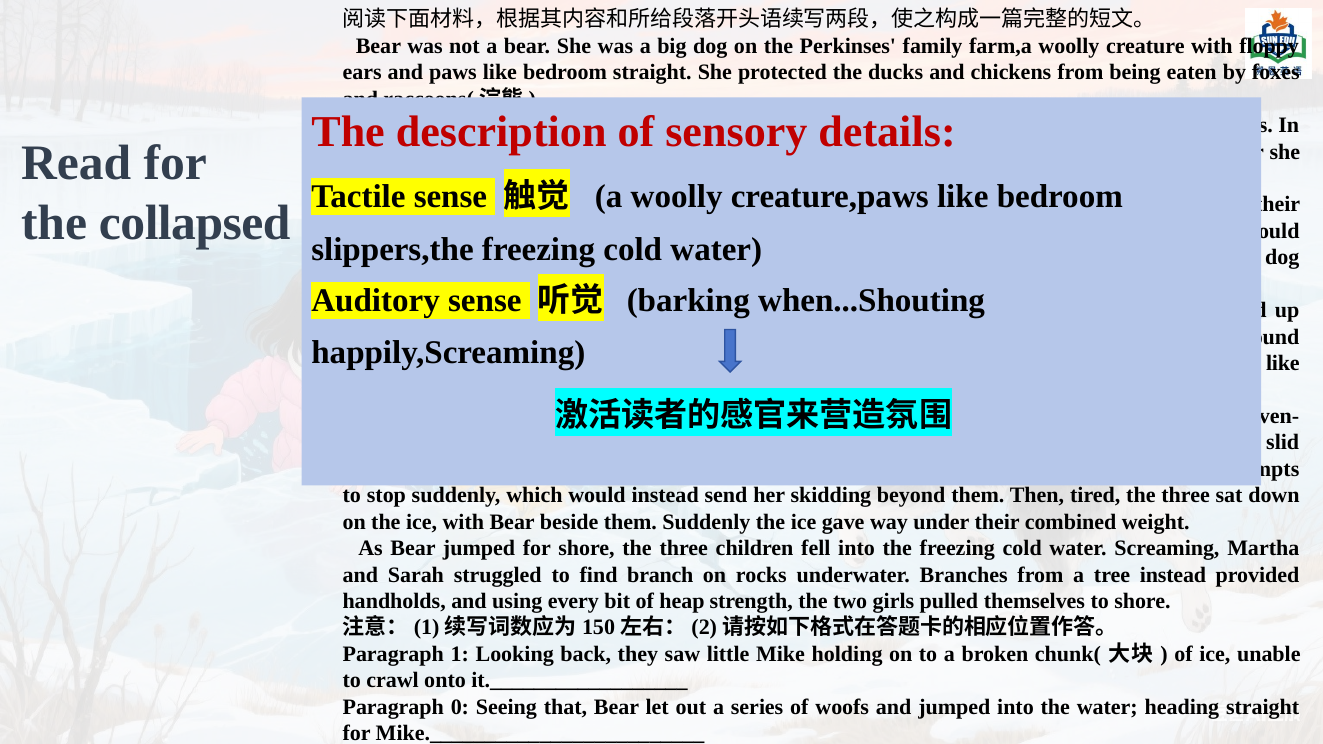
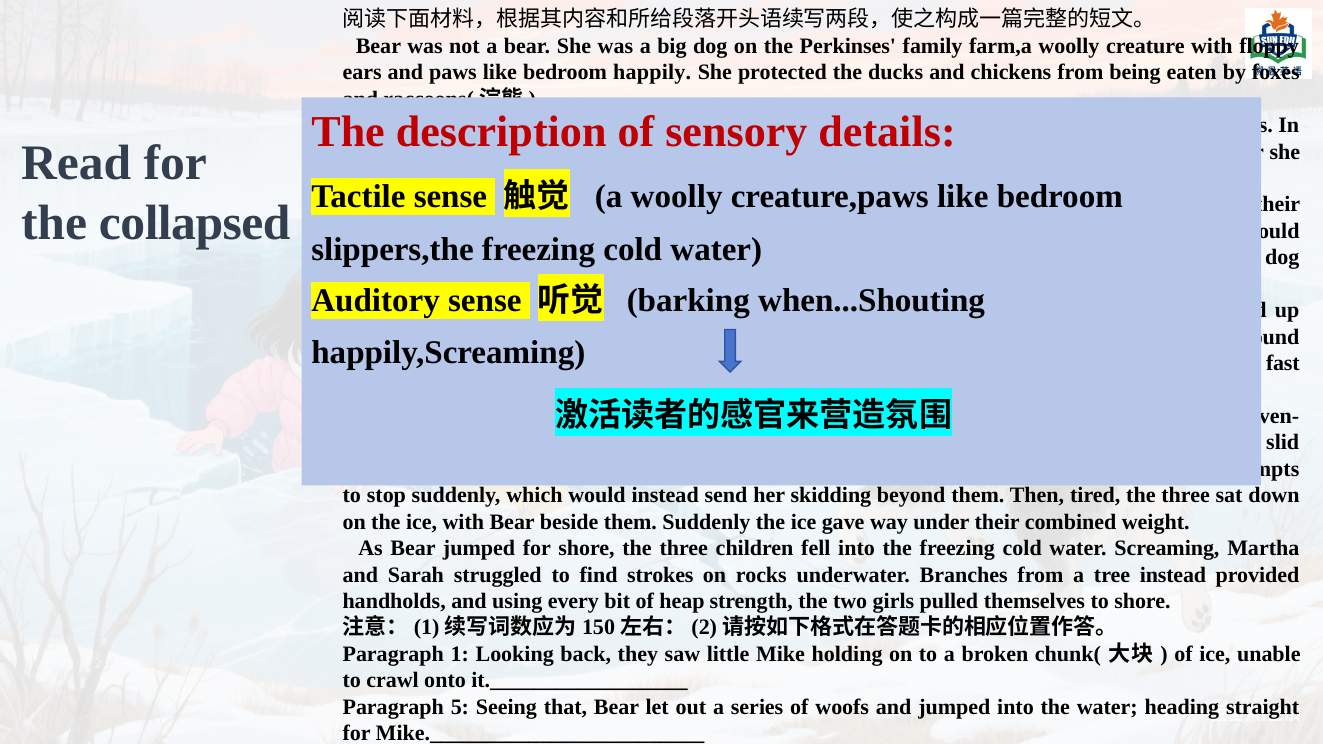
bedroom straight: straight -> happily
like at (1283, 363): like -> fast
branch: branch -> strokes
0: 0 -> 5
